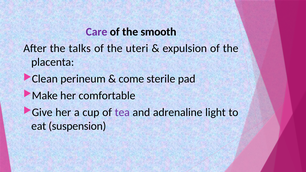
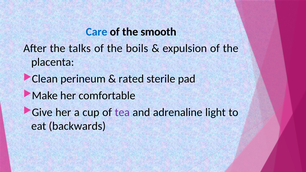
Care colour: purple -> blue
uteri: uteri -> boils
come: come -> rated
suspension: suspension -> backwards
